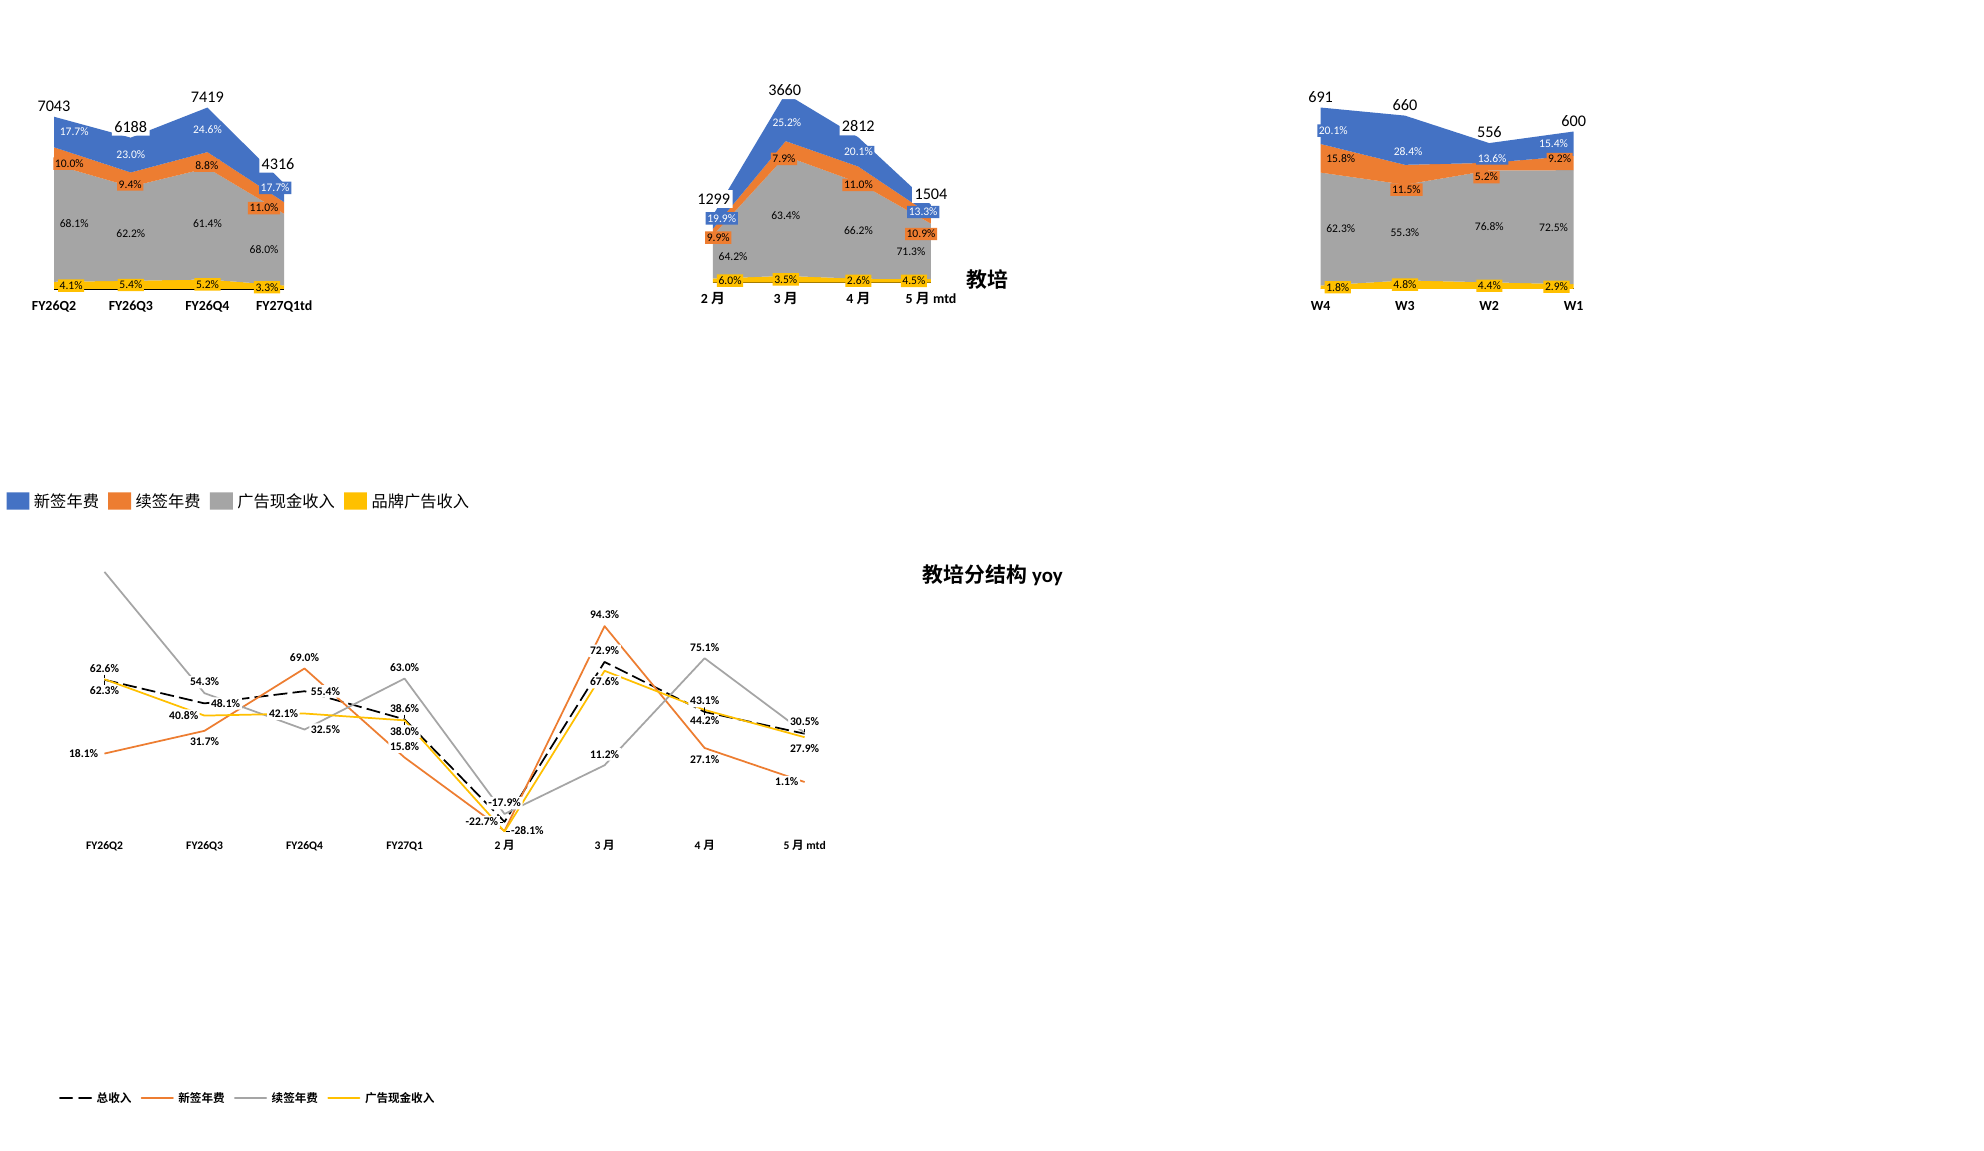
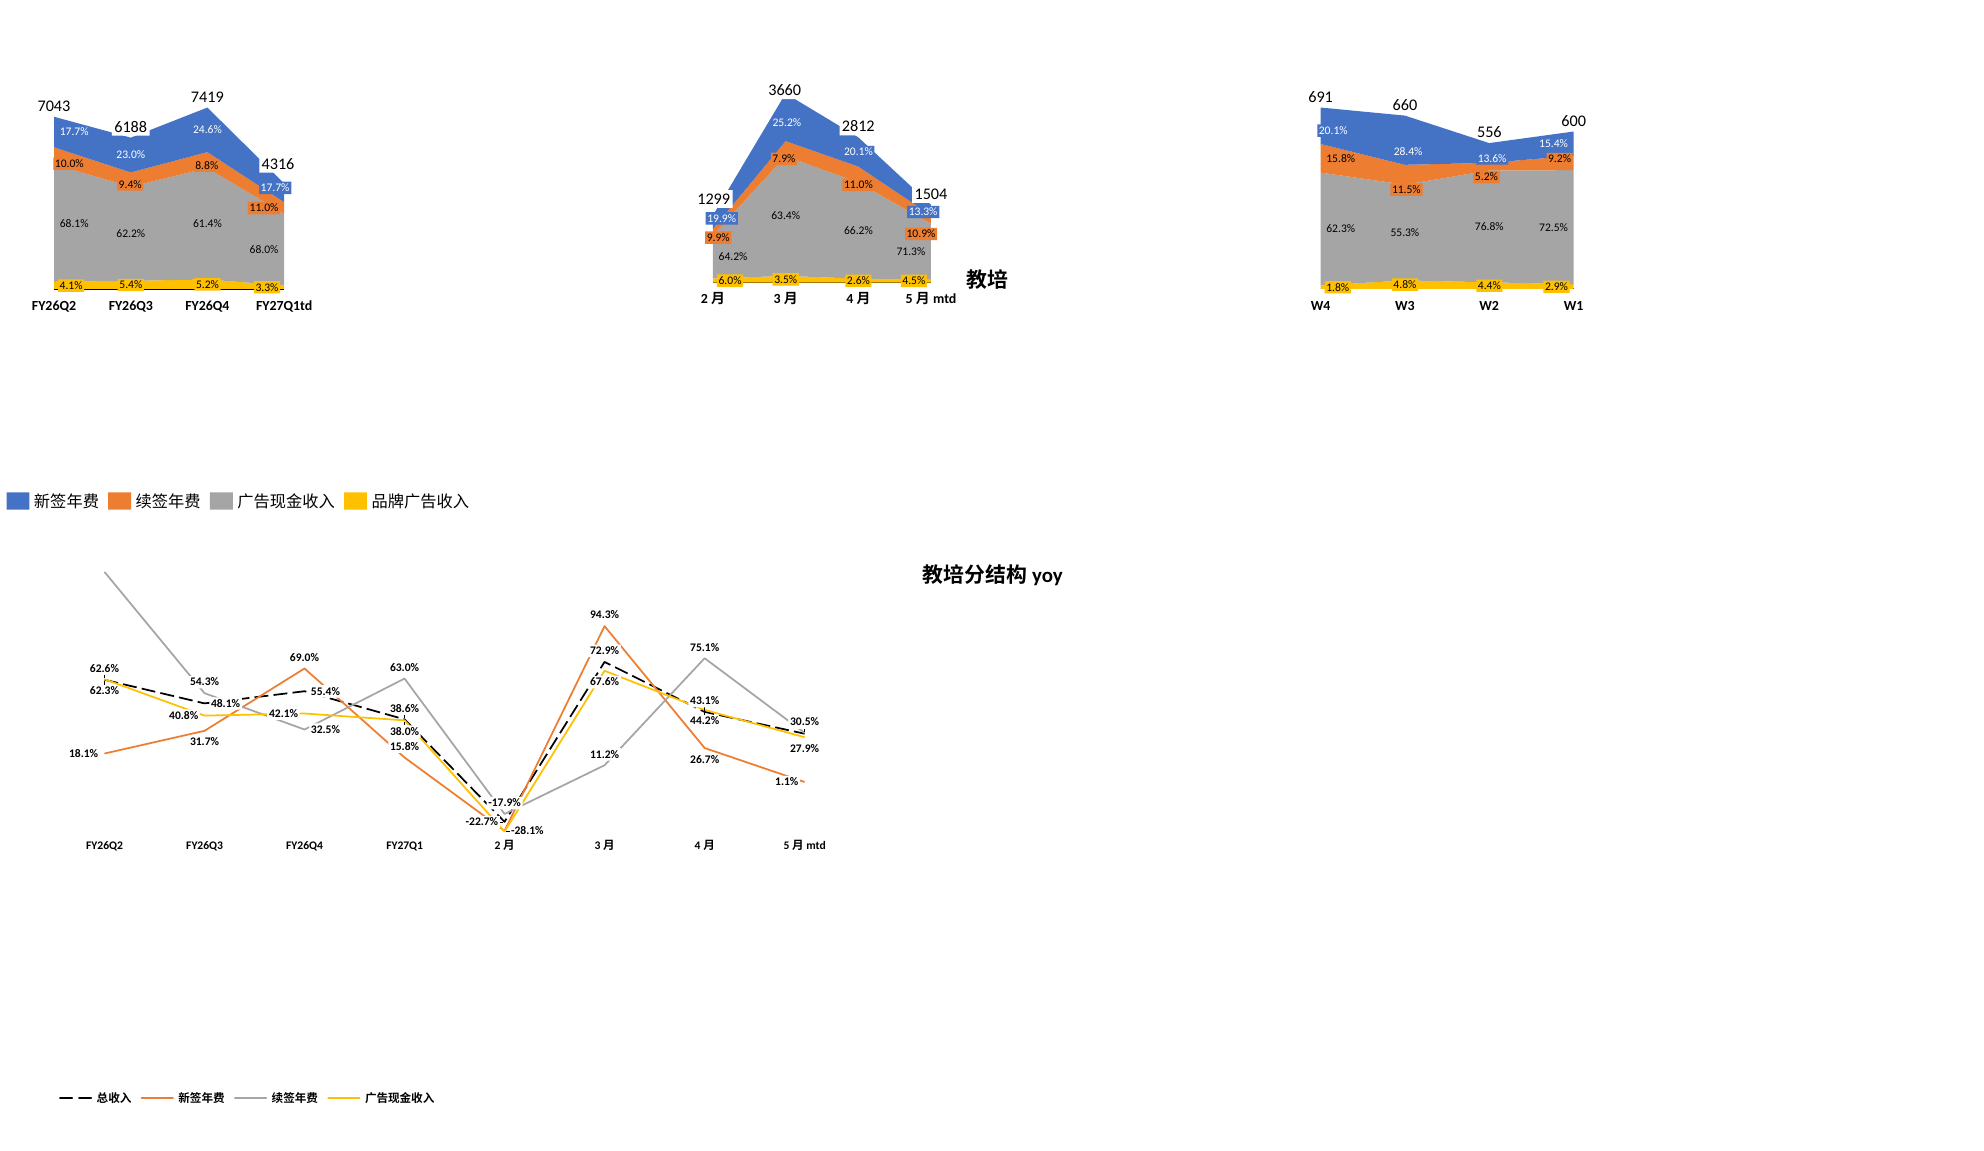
27.1%: 27.1% -> 26.7%
